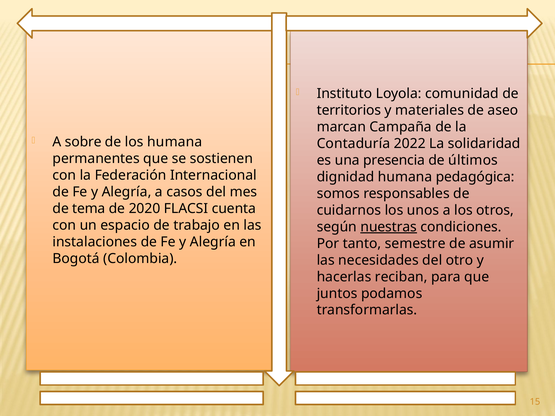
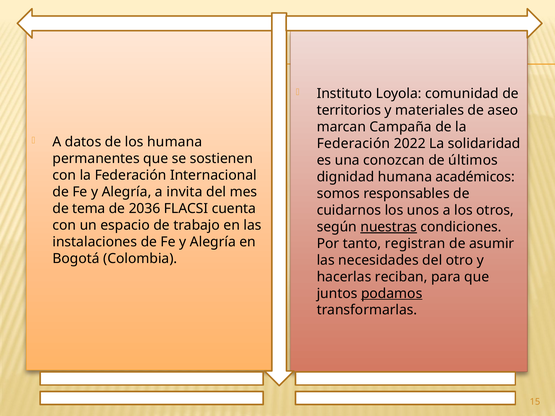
sobre: sobre -> datos
Contaduría at (354, 144): Contaduría -> Federación
presencia: presencia -> conozcan
pedagógica: pedagógica -> académicos
casos: casos -> invita
2020: 2020 -> 2036
semestre: semestre -> registran
podamos underline: none -> present
